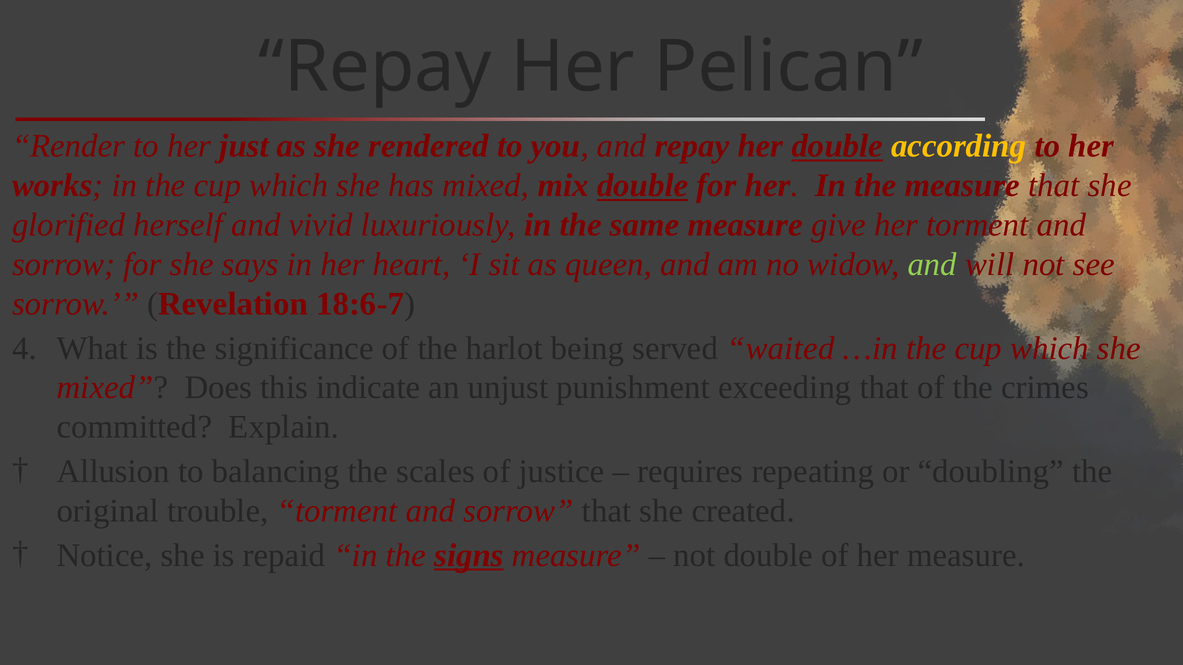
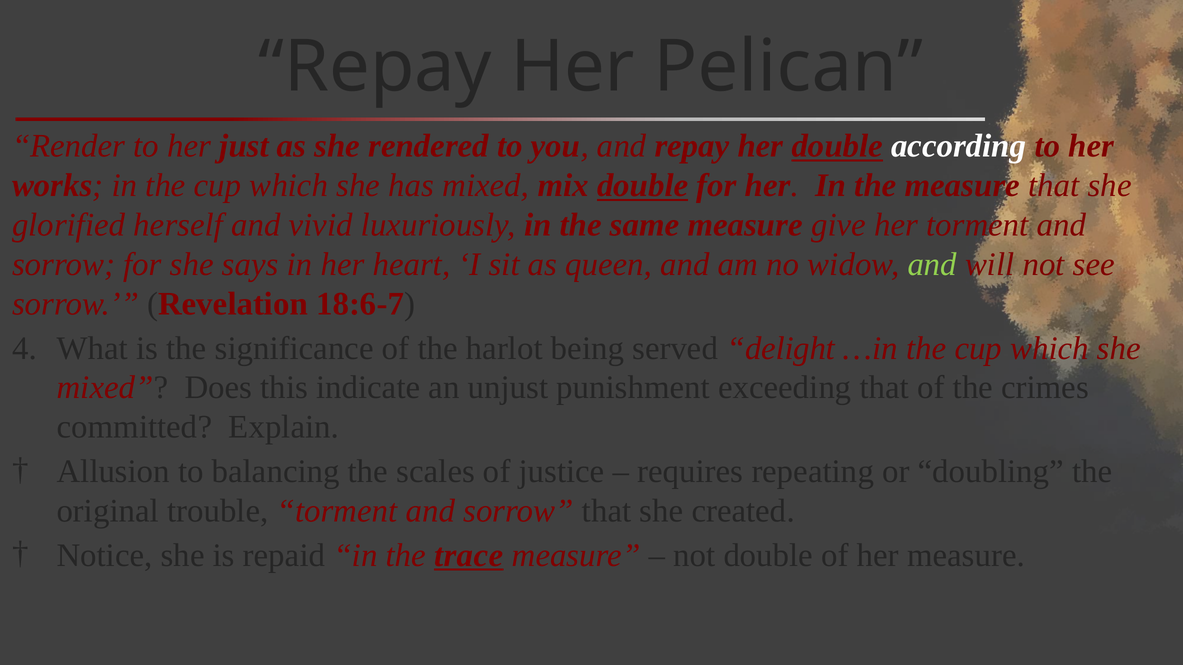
according colour: yellow -> white
waited: waited -> delight
signs: signs -> trace
